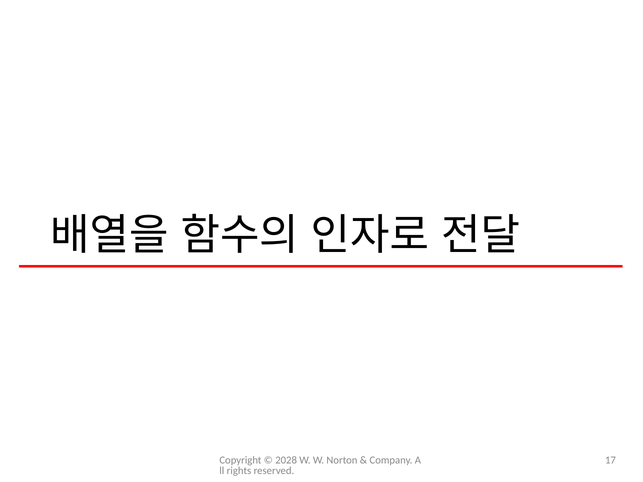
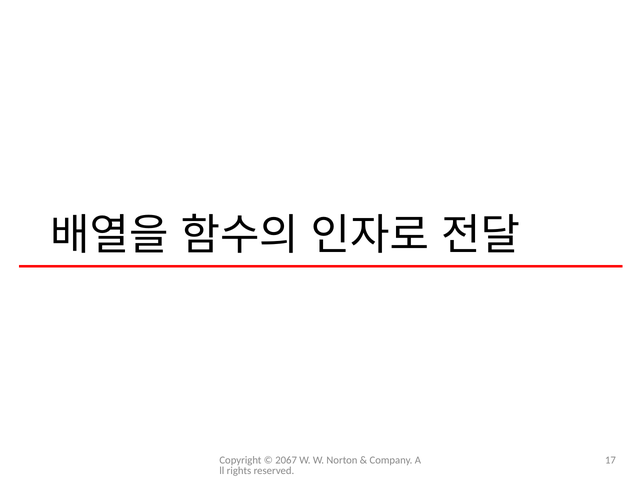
2028: 2028 -> 2067
